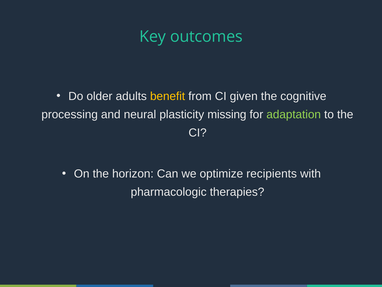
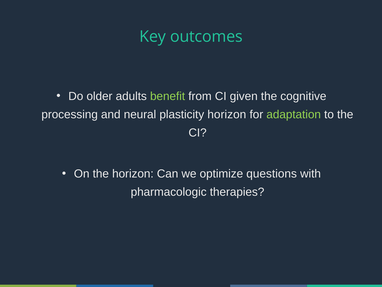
benefit colour: yellow -> light green
plasticity missing: missing -> horizon
recipients: recipients -> questions
